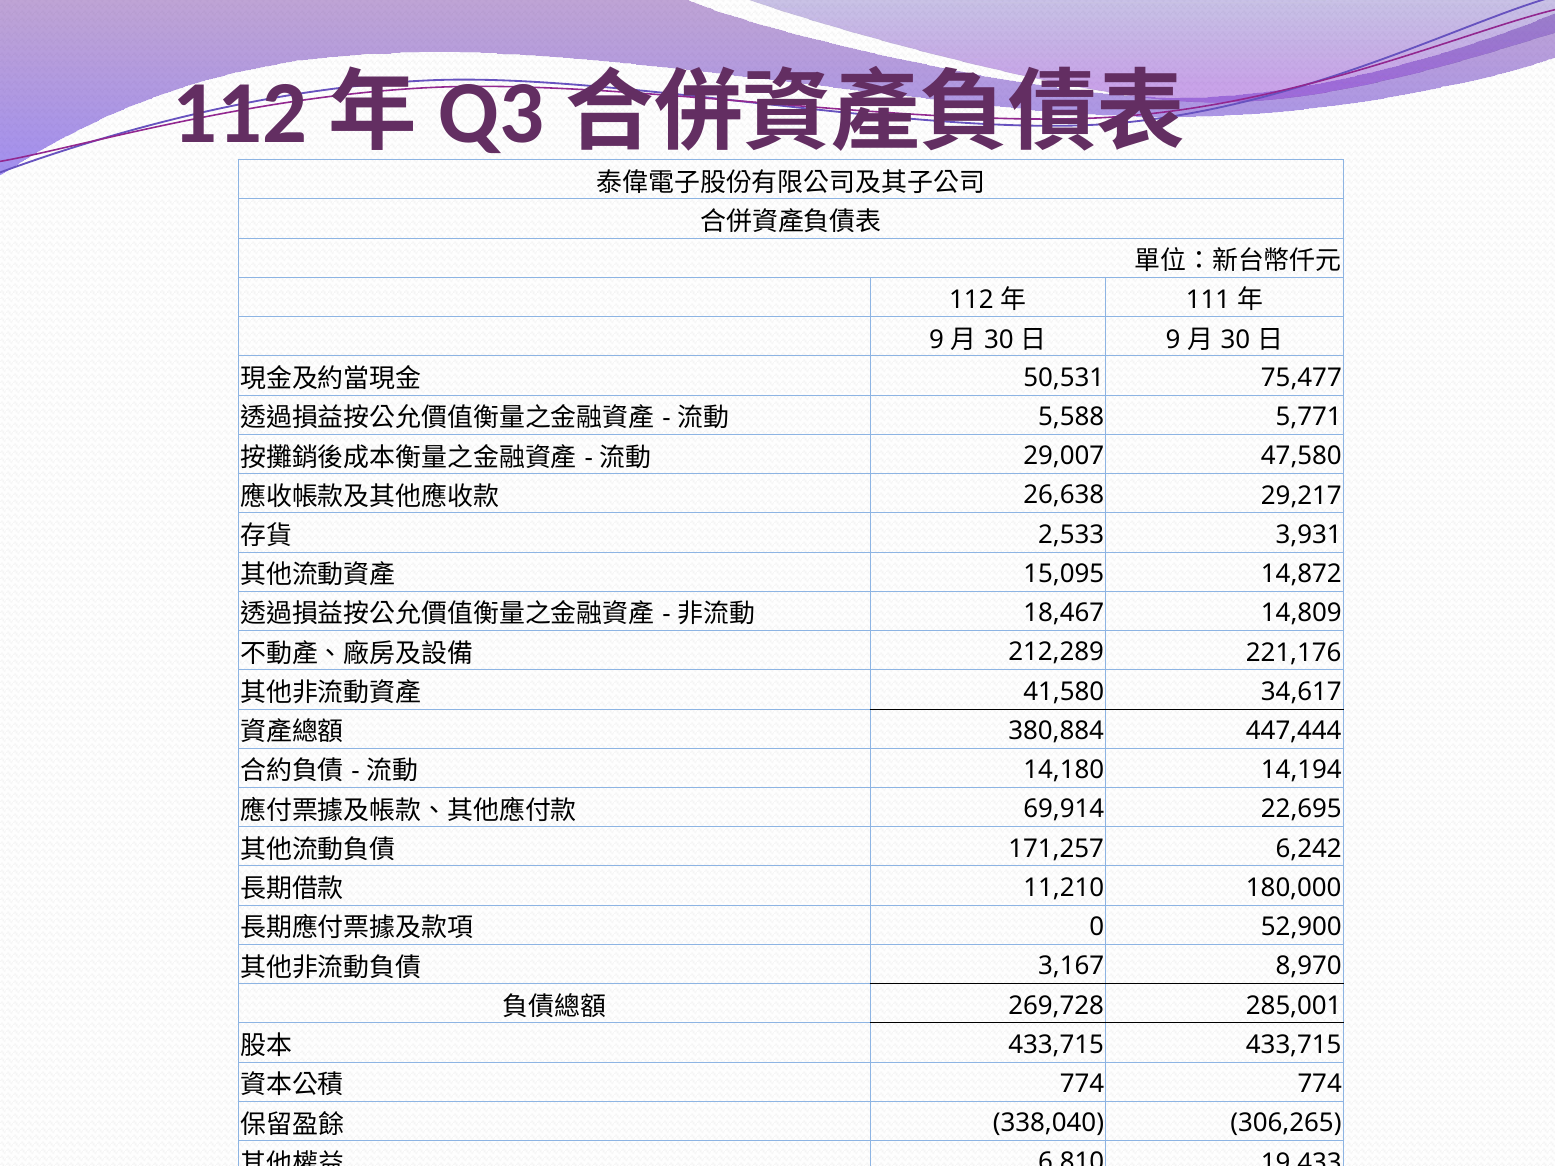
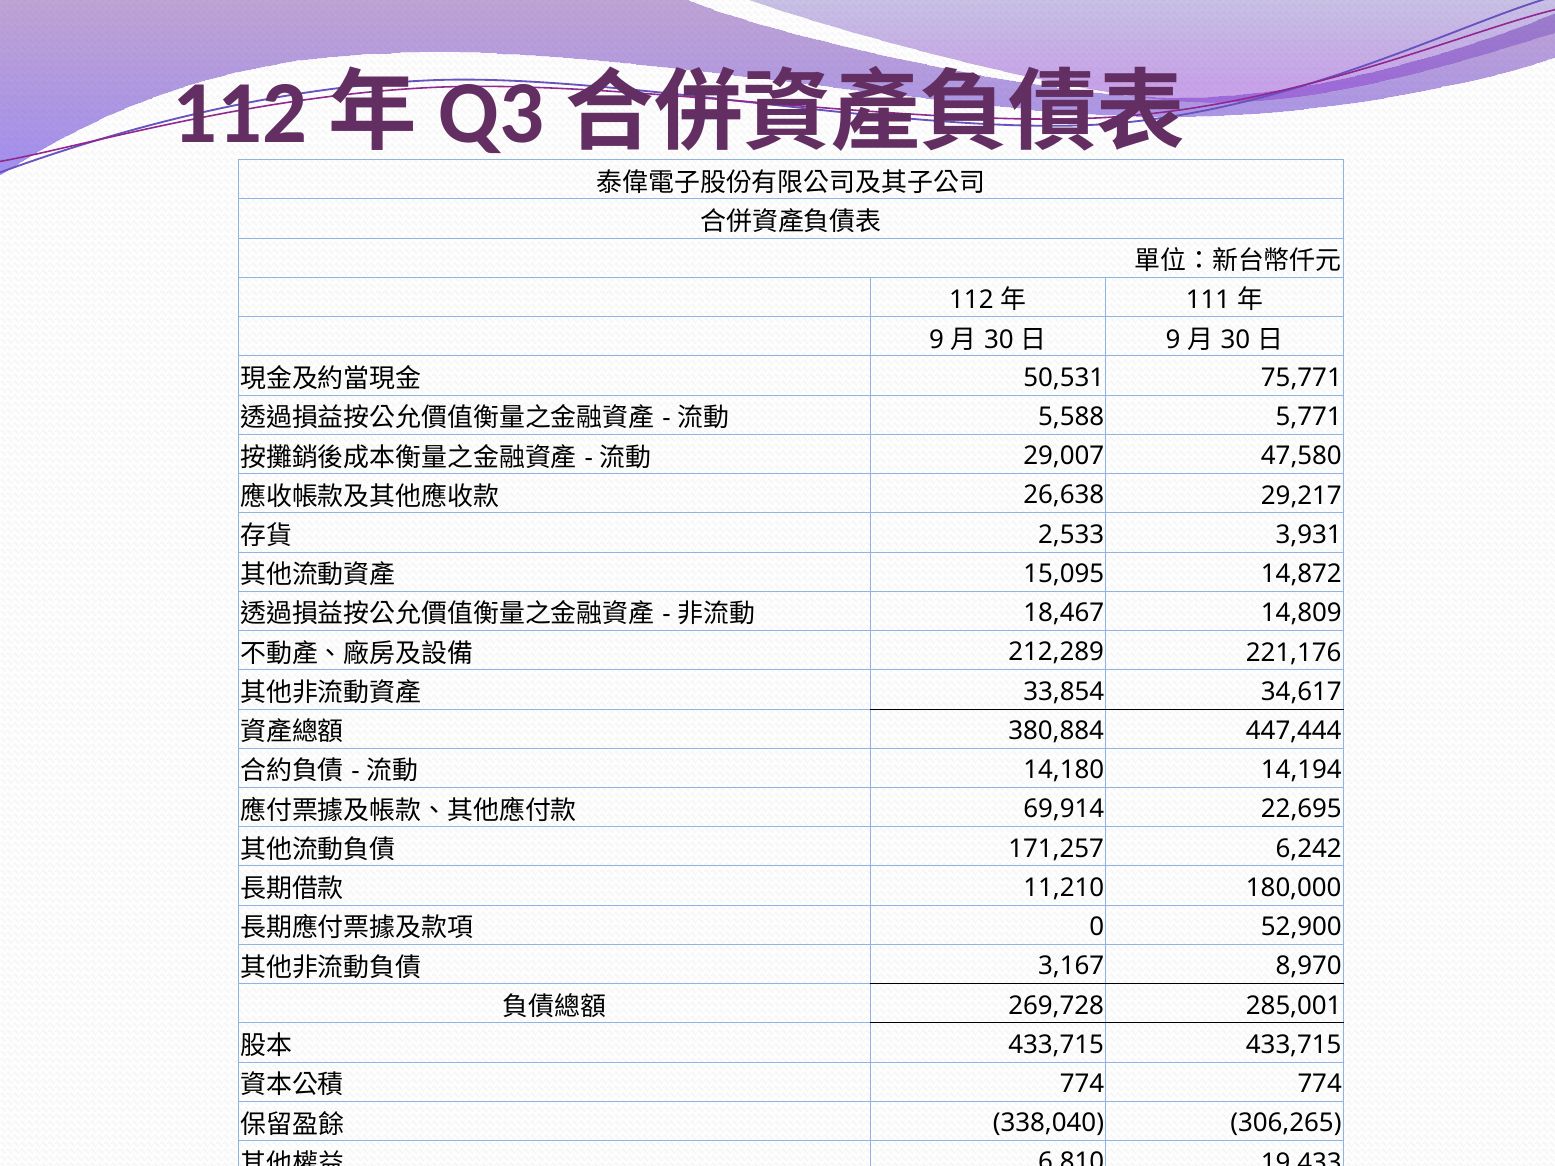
75,477: 75,477 -> 75,771
41,580: 41,580 -> 33,854
